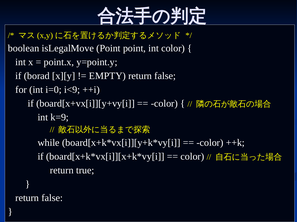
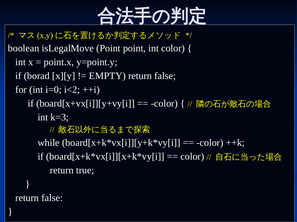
i<9: i<9 -> i<2
k=9: k=9 -> k=3
